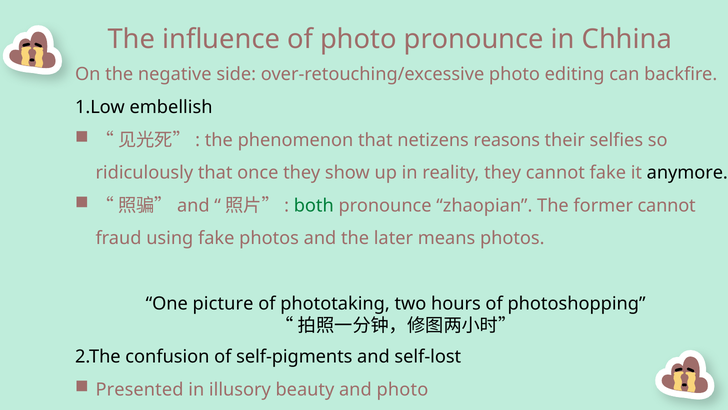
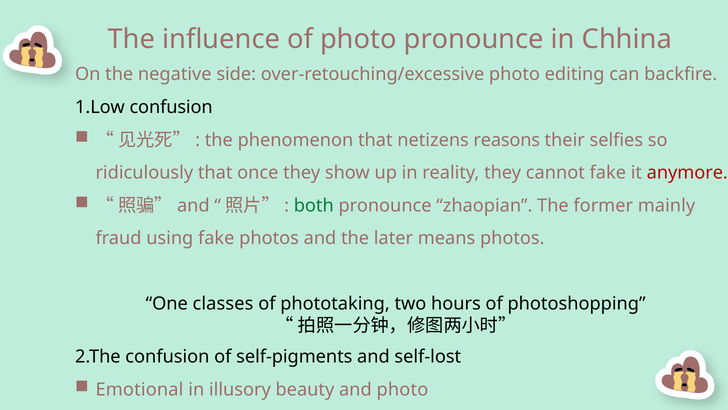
1.Low embellish: embellish -> confusion
anymore colour: black -> red
former cannot: cannot -> mainly
picture: picture -> classes
Presented: Presented -> Emotional
